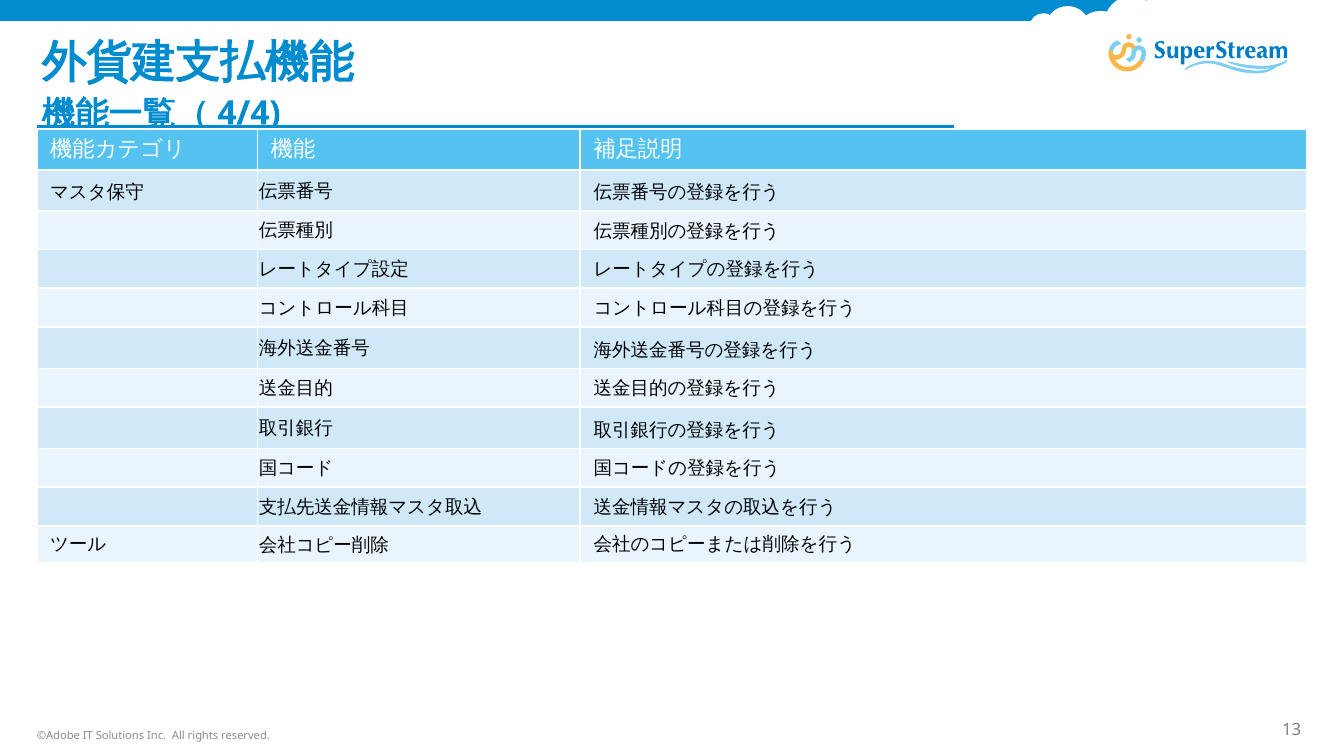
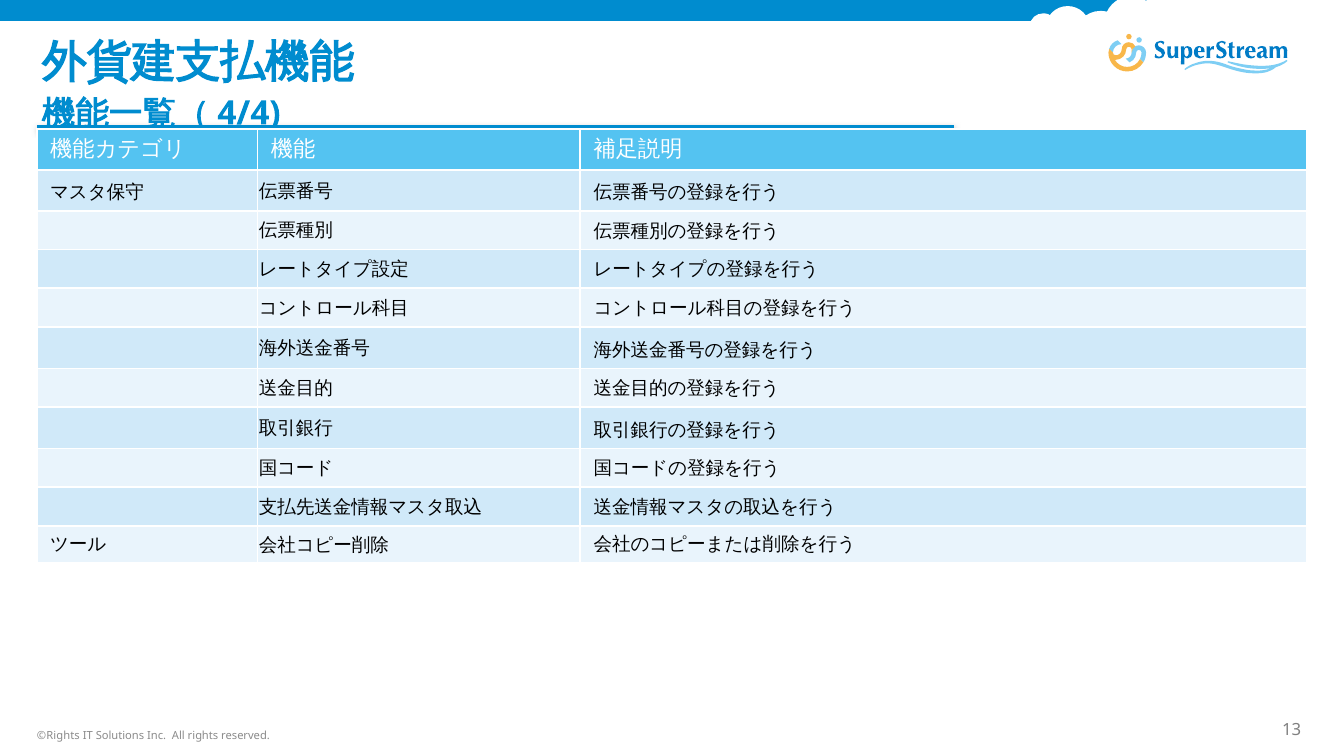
©Adobe: ©Adobe -> ©Rights
